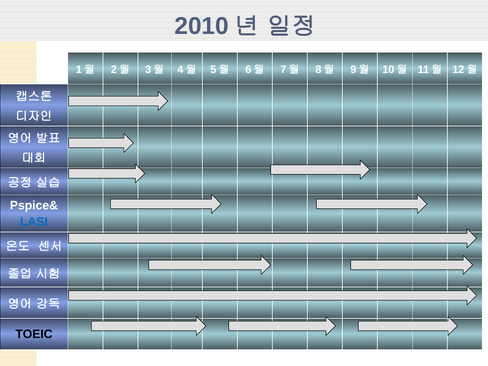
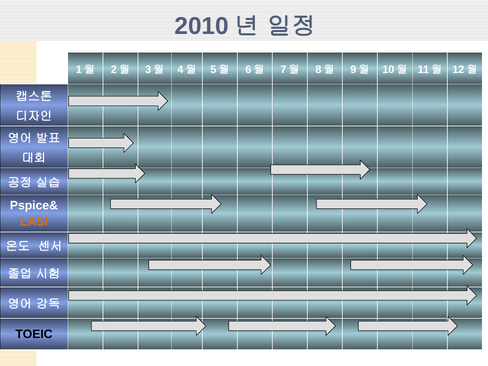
LASI colour: blue -> orange
